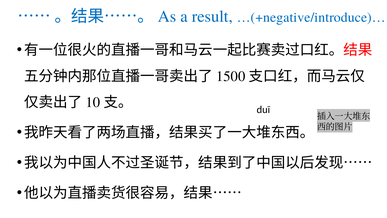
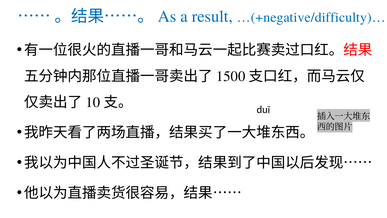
…(+negative/introduce)…: …(+negative/introduce)… -> …(+negative/difficulty)…
